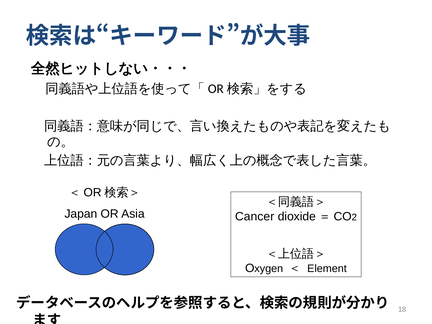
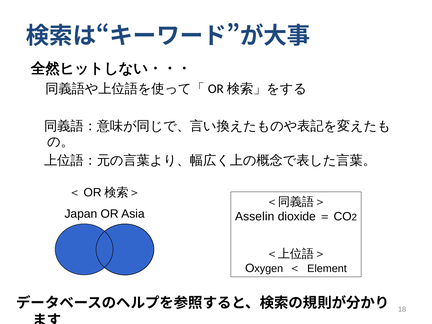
Cancer: Cancer -> Asselin
